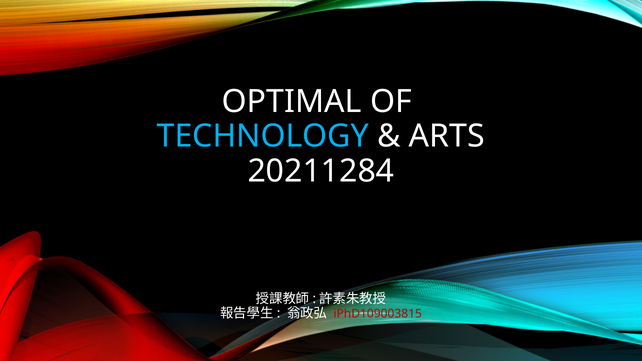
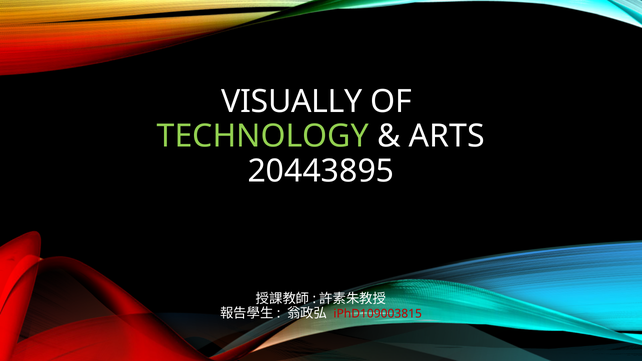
OPTIMAL: OPTIMAL -> VISUALLY
TECHNOLOGY colour: light blue -> light green
20211284: 20211284 -> 20443895
